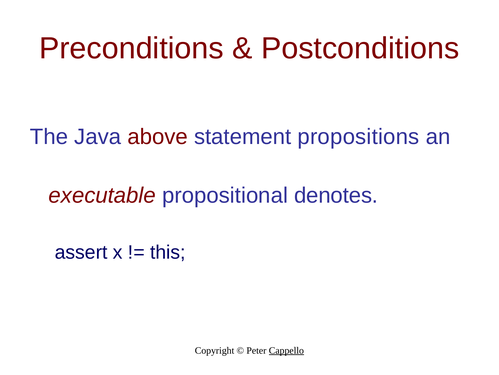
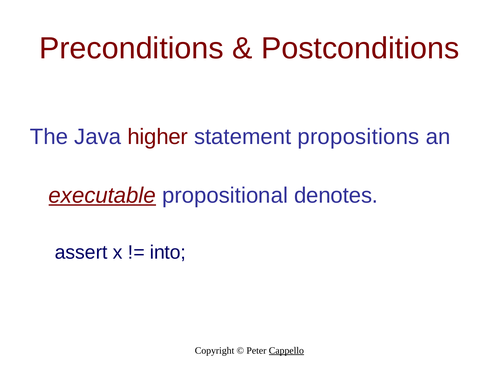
above: above -> higher
executable underline: none -> present
this: this -> into
